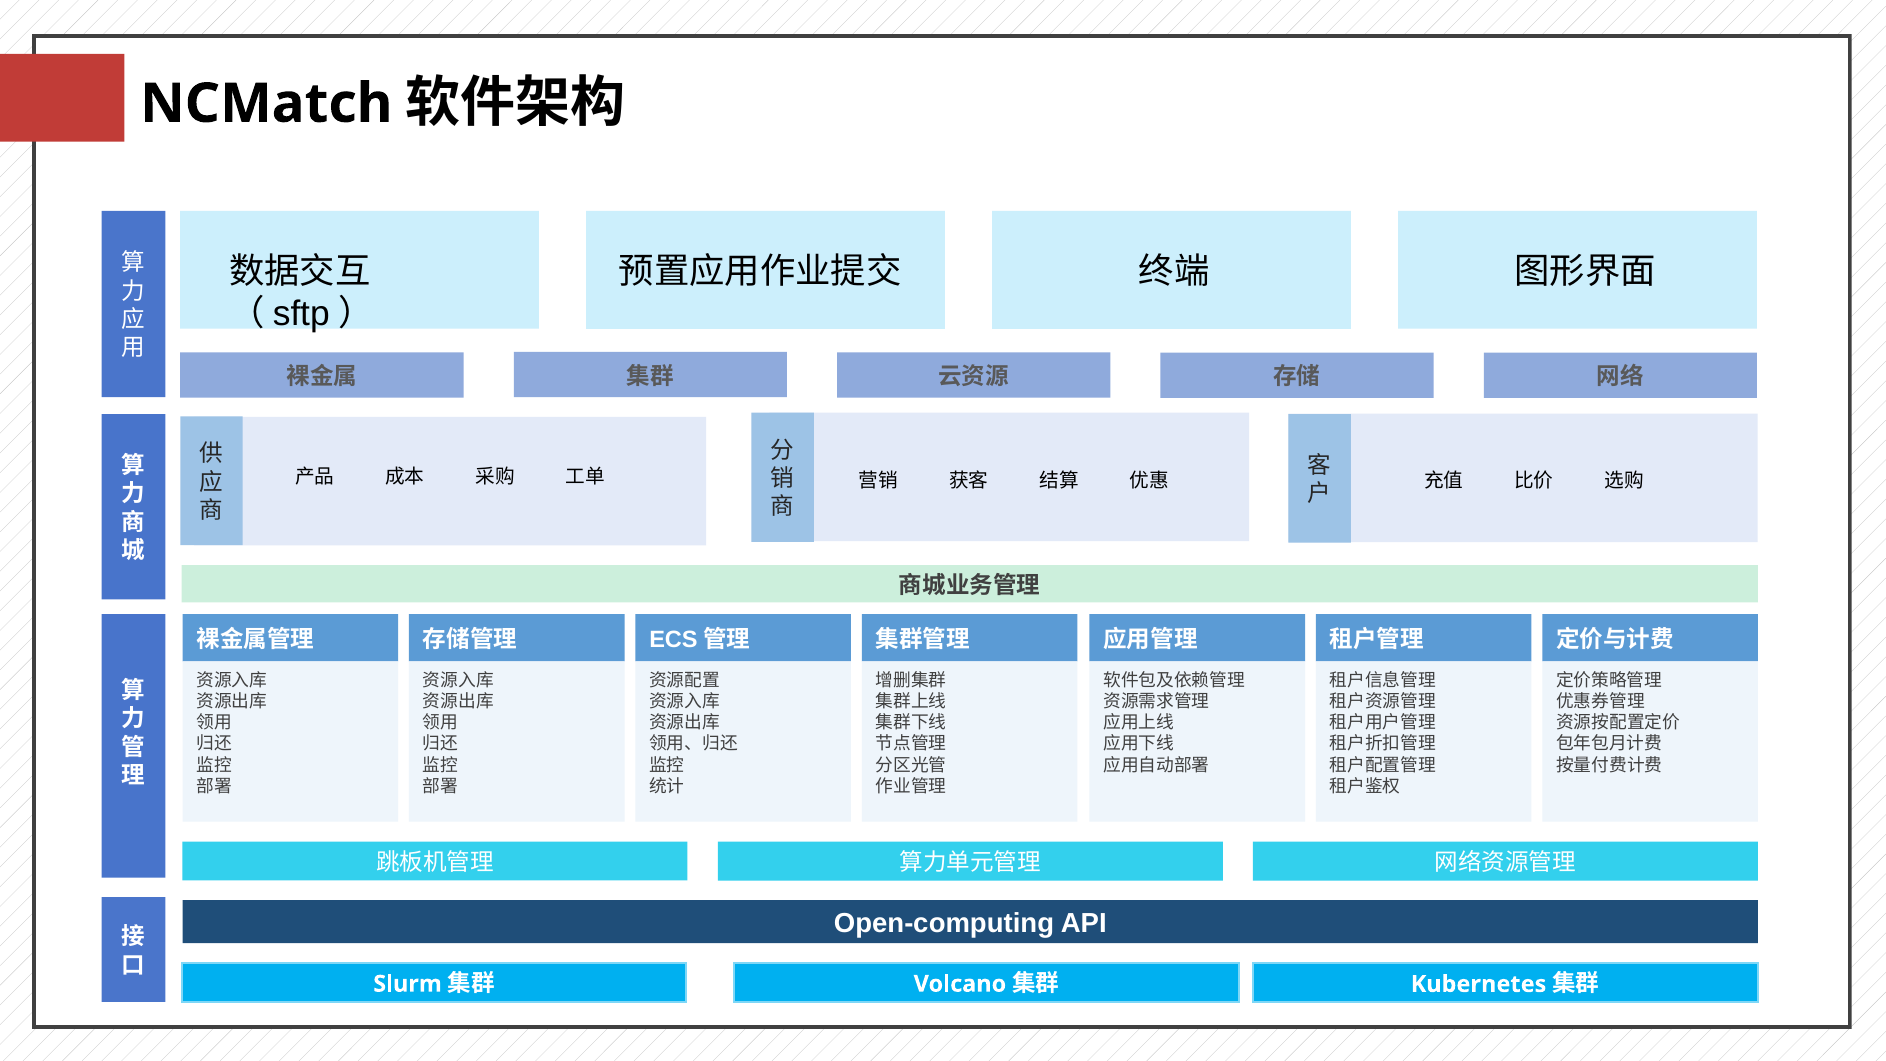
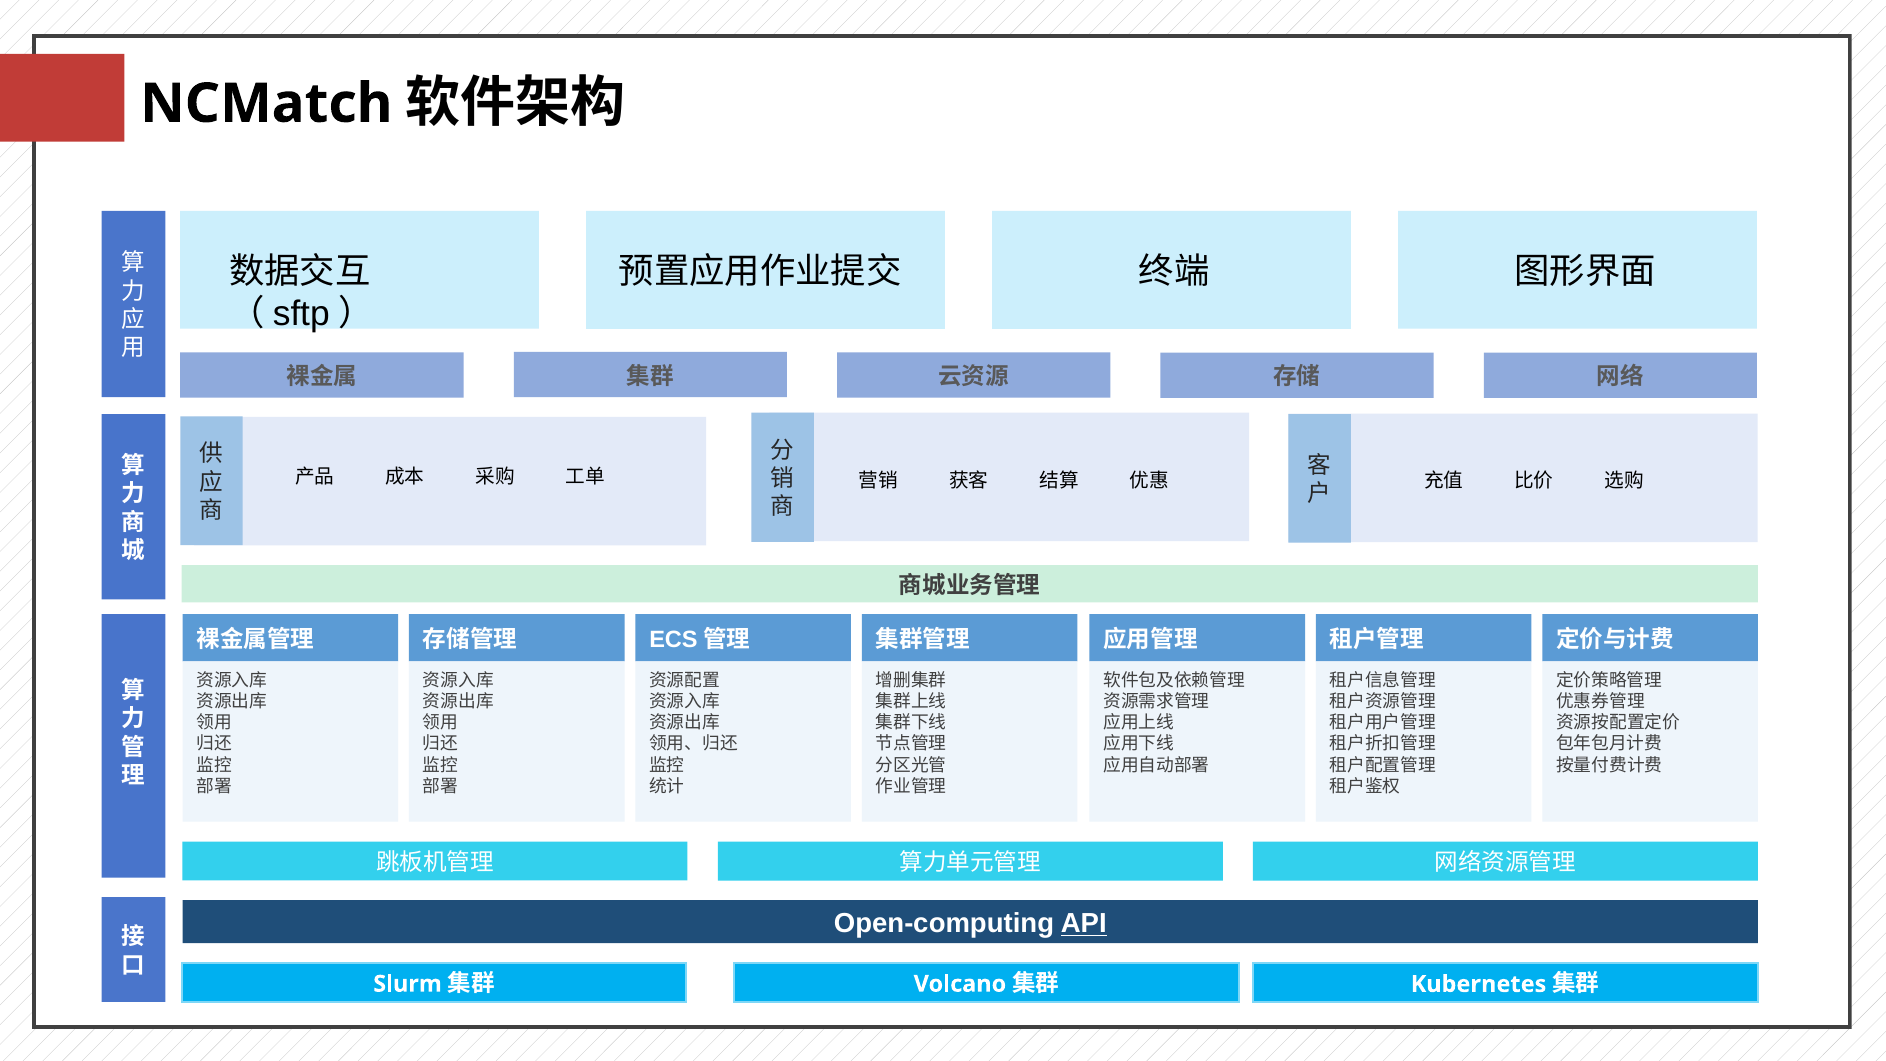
API underline: none -> present
